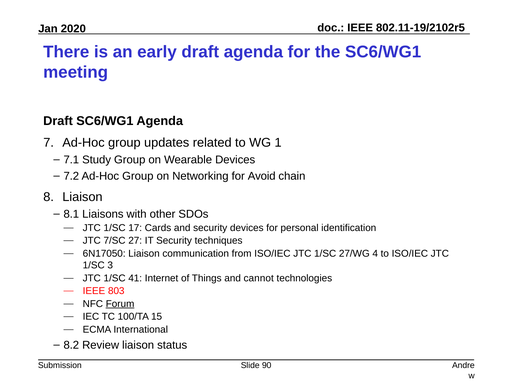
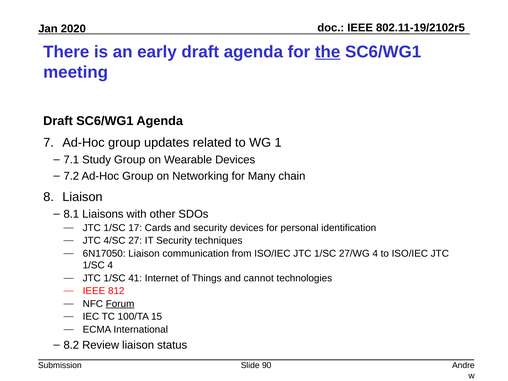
the underline: none -> present
Avoid: Avoid -> Many
7/SC: 7/SC -> 4/SC
1/SC 3: 3 -> 4
803: 803 -> 812
